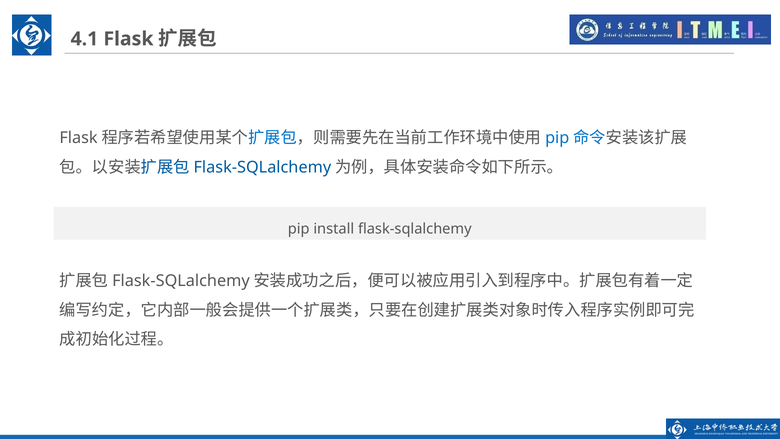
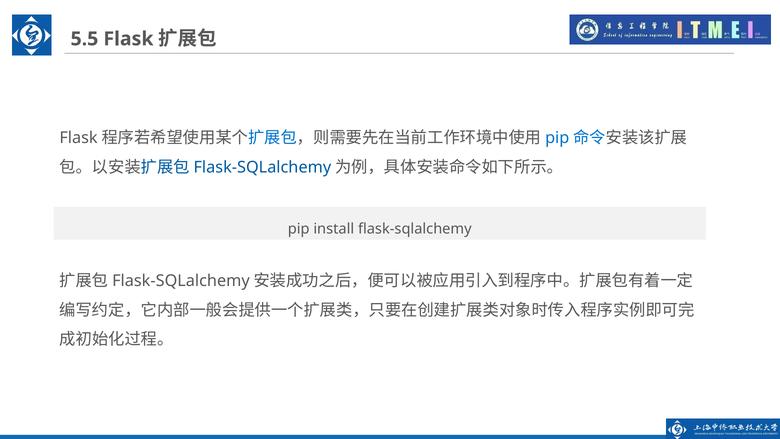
4.1: 4.1 -> 5.5
